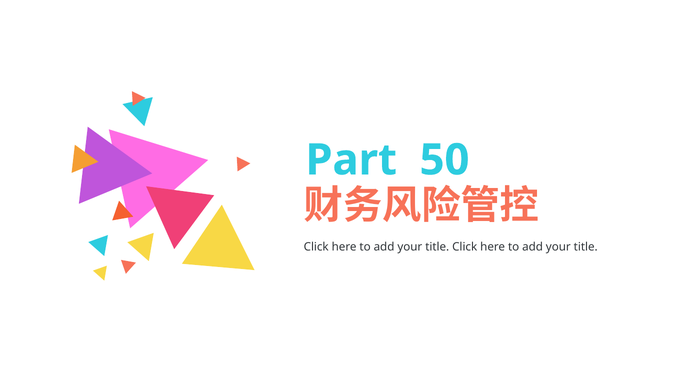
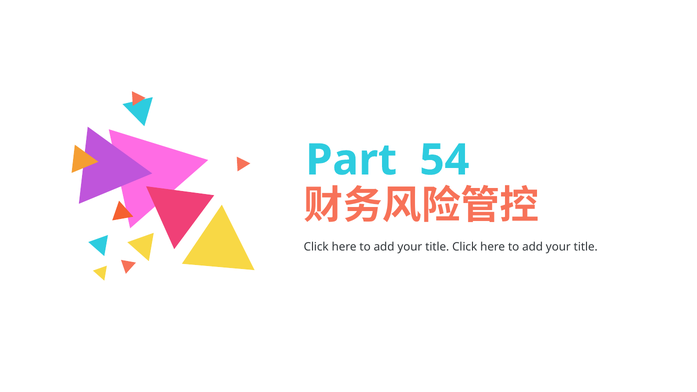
50: 50 -> 54
